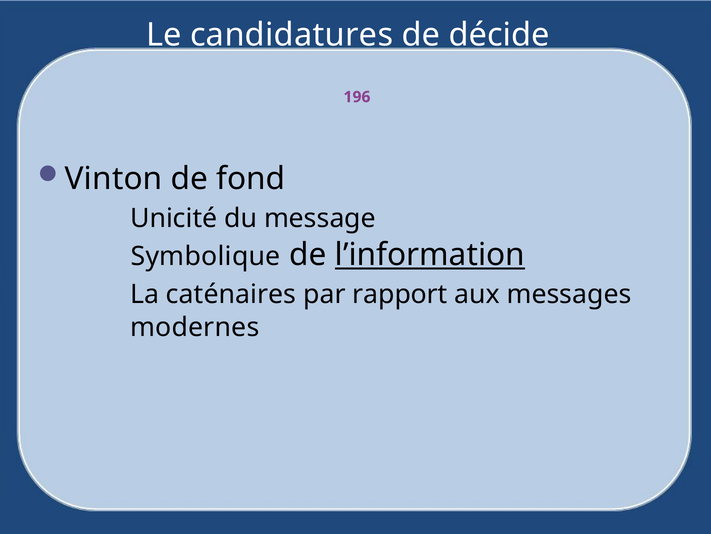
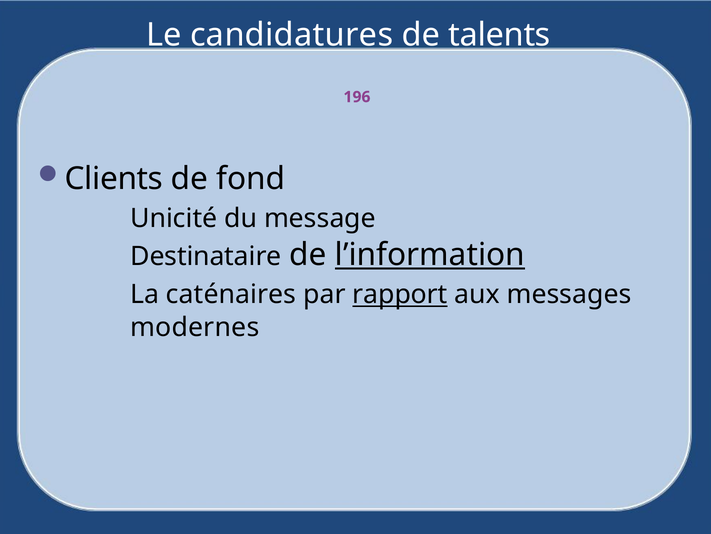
décide: décide -> talents
Vinton: Vinton -> Clients
Symbolique: Symbolique -> Destinataire
rapport underline: none -> present
